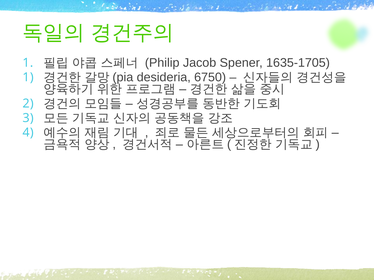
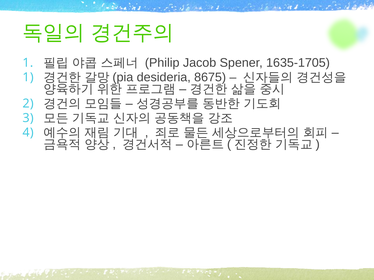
6750: 6750 -> 8675
